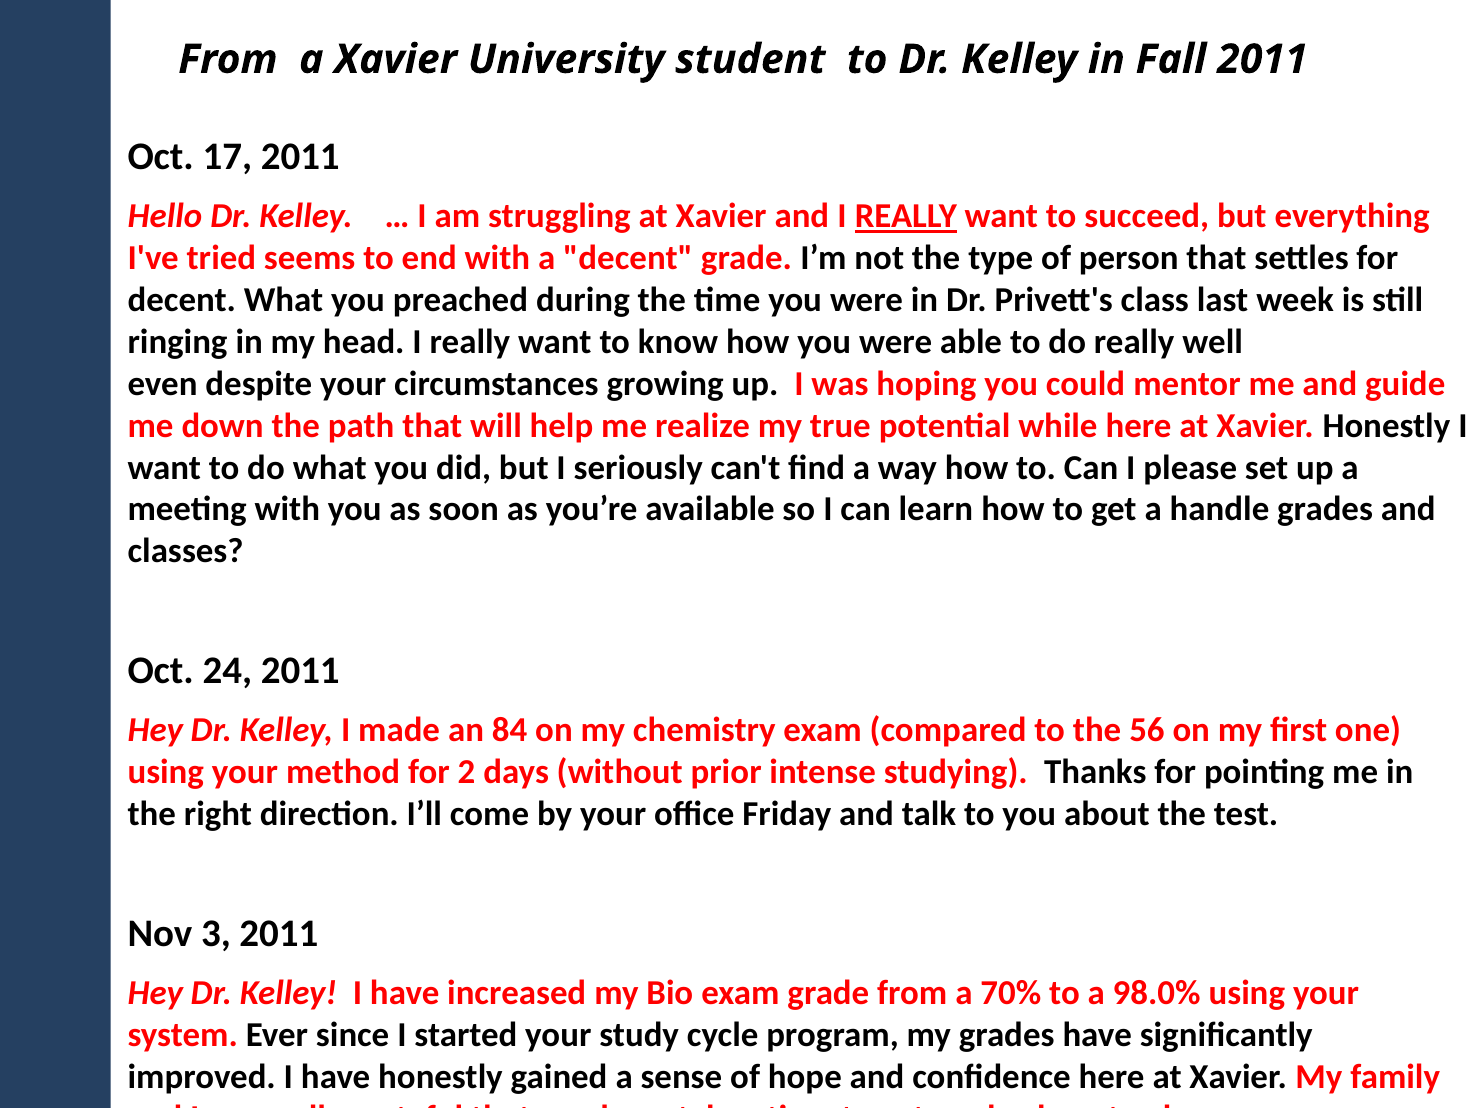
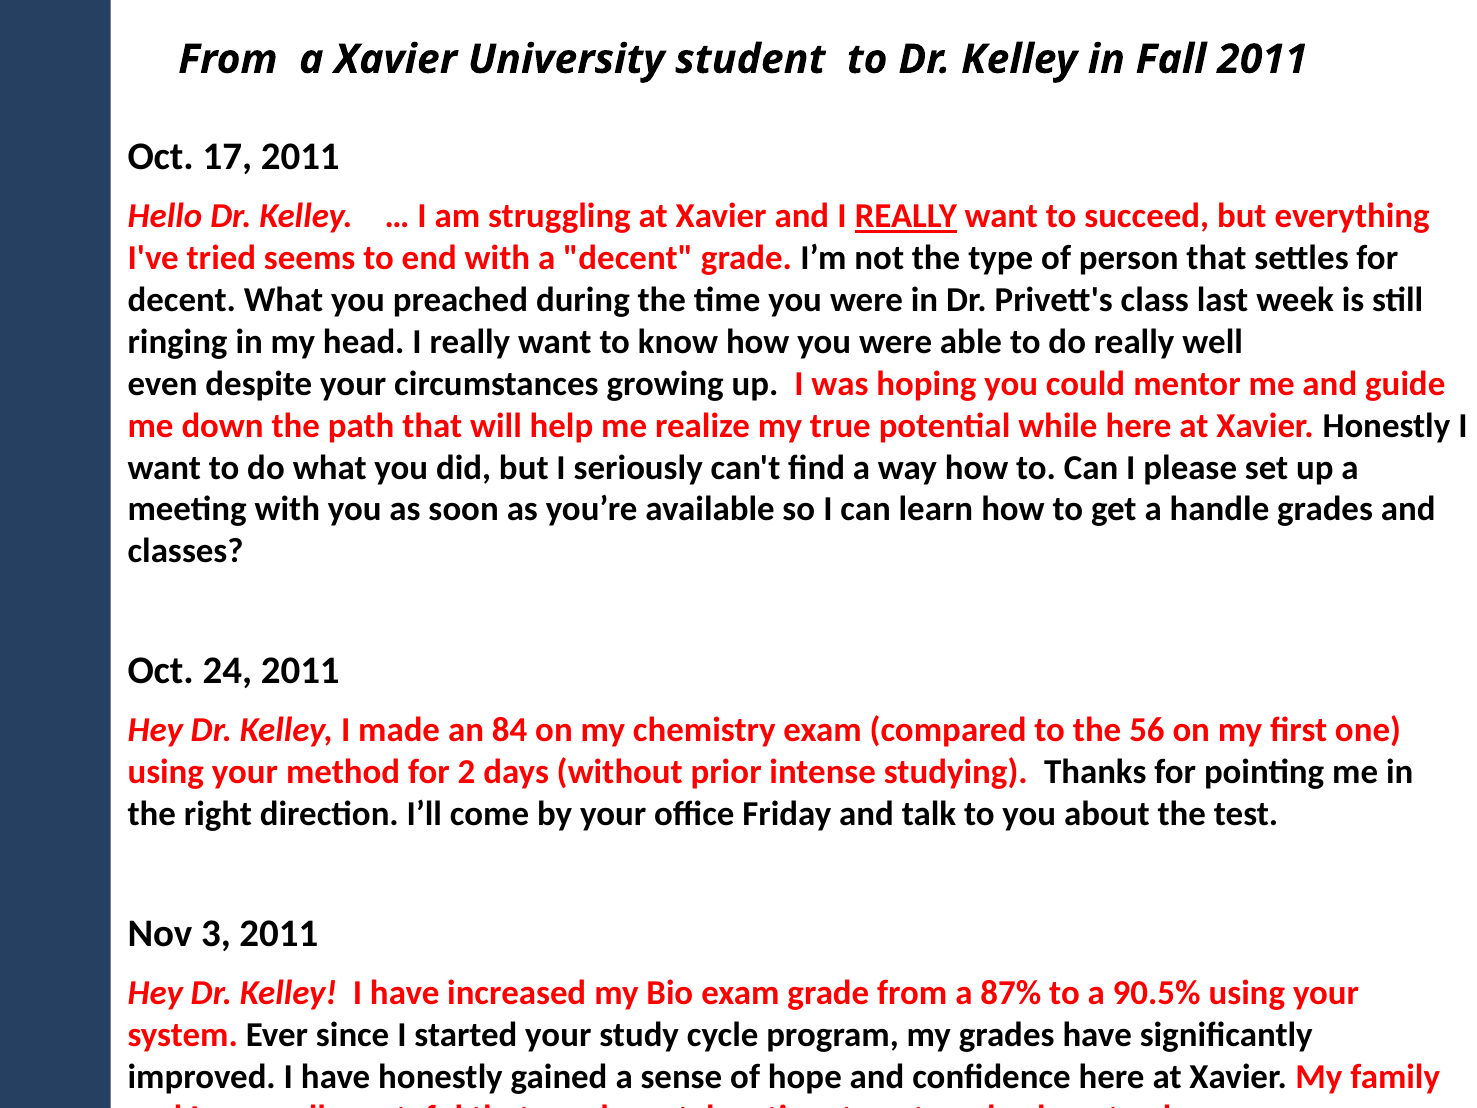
70%: 70% -> 87%
98.0%: 98.0% -> 90.5%
